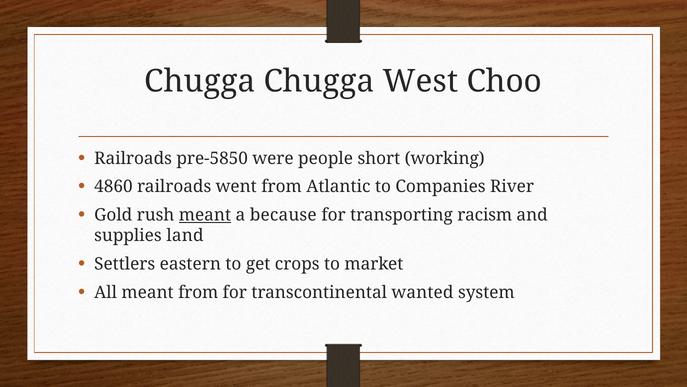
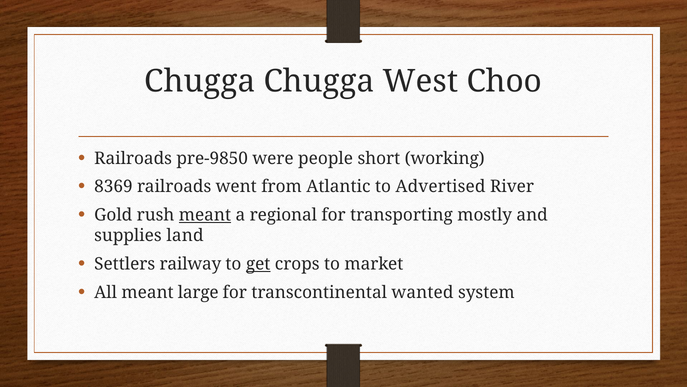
pre-5850: pre-5850 -> pre-9850
4860: 4860 -> 8369
Companies: Companies -> Advertised
because: because -> regional
racism: racism -> mostly
eastern: eastern -> railway
get underline: none -> present
meant from: from -> large
